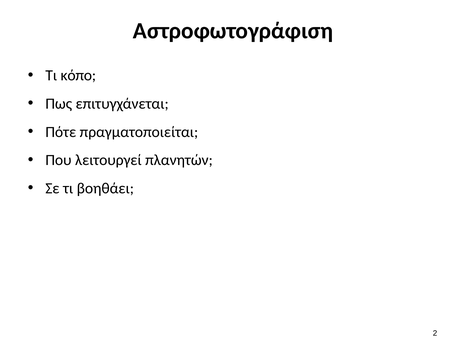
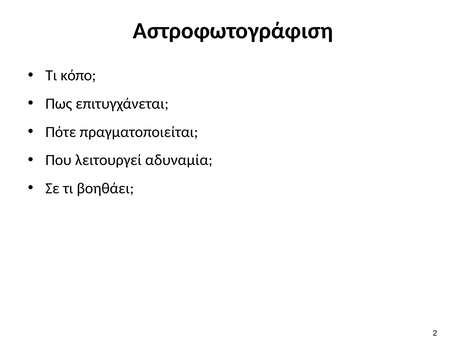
πλανητών: πλανητών -> αδυναμία
